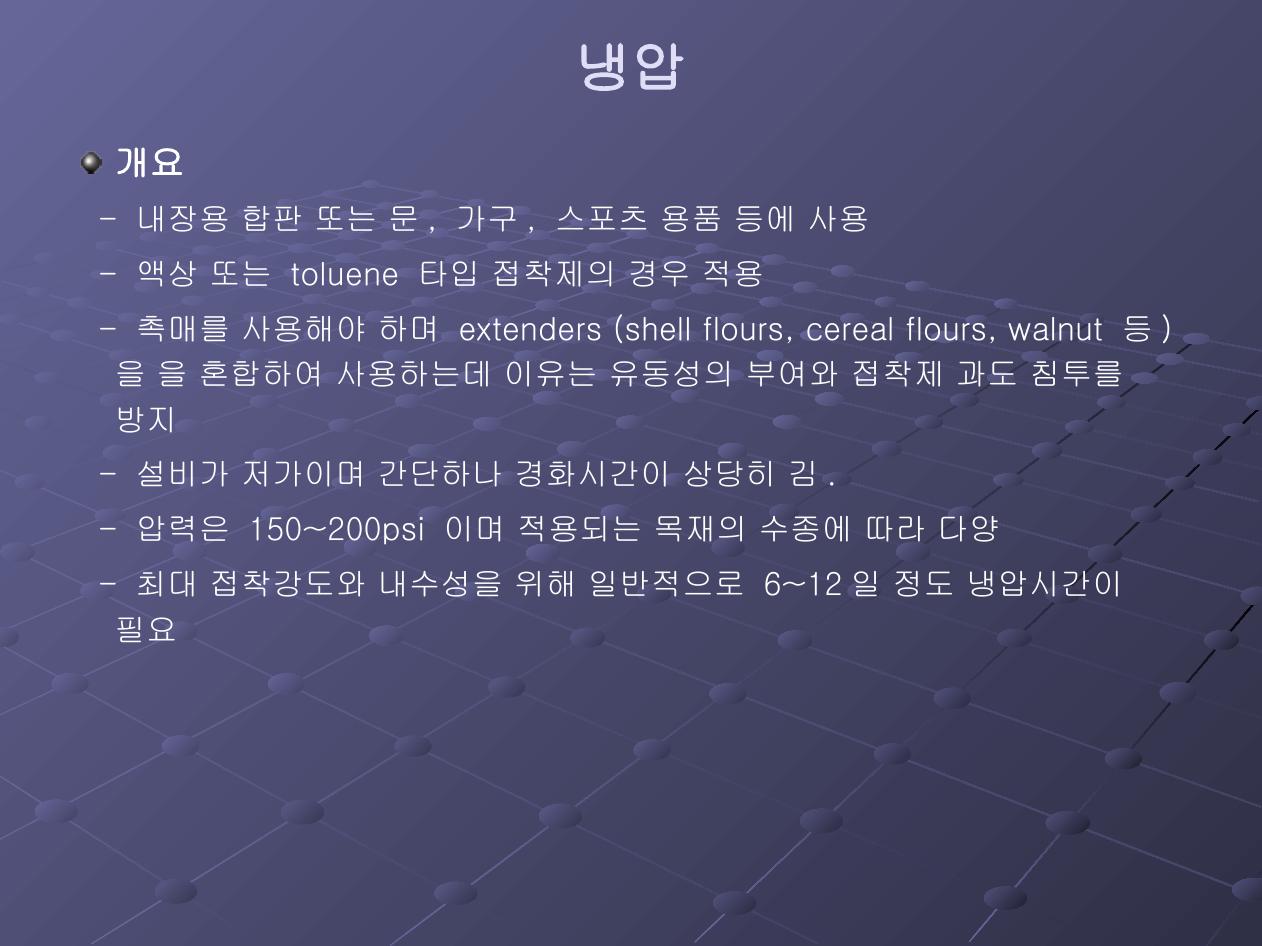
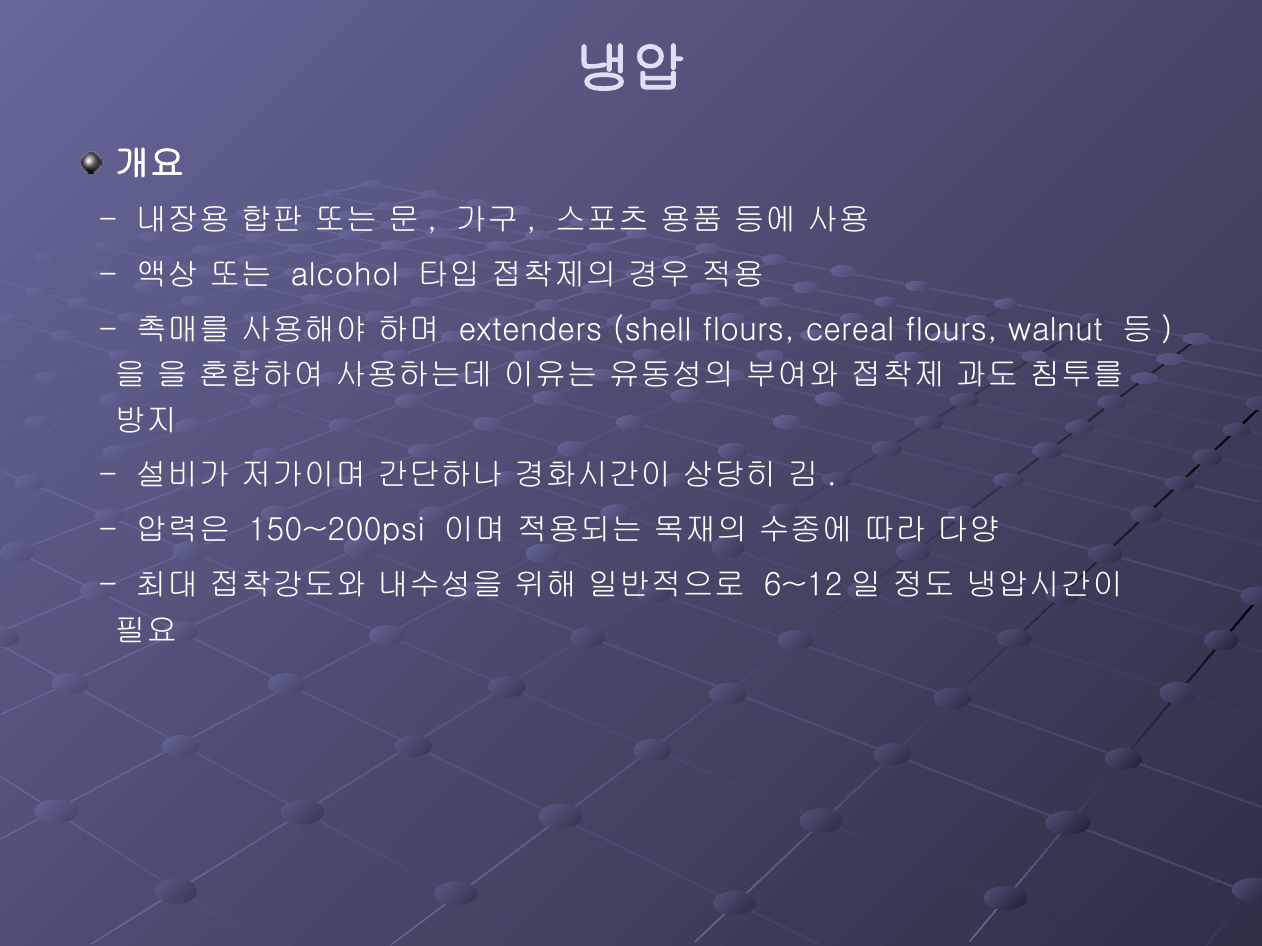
toluene: toluene -> alcohol
